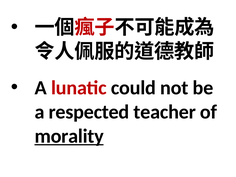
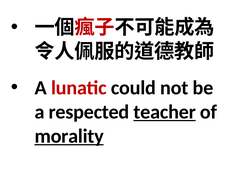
teacher underline: none -> present
